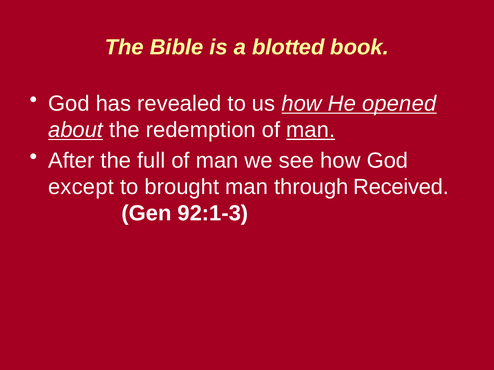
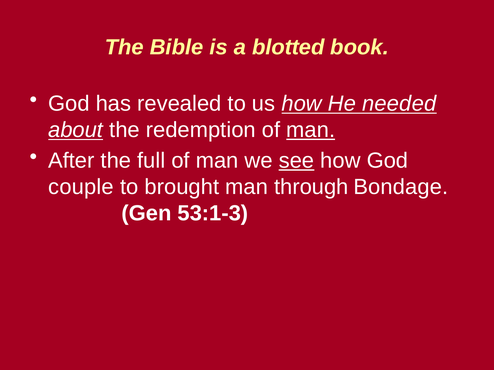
opened: opened -> needed
see underline: none -> present
except: except -> couple
Received: Received -> Bondage
92:1-3: 92:1-3 -> 53:1-3
